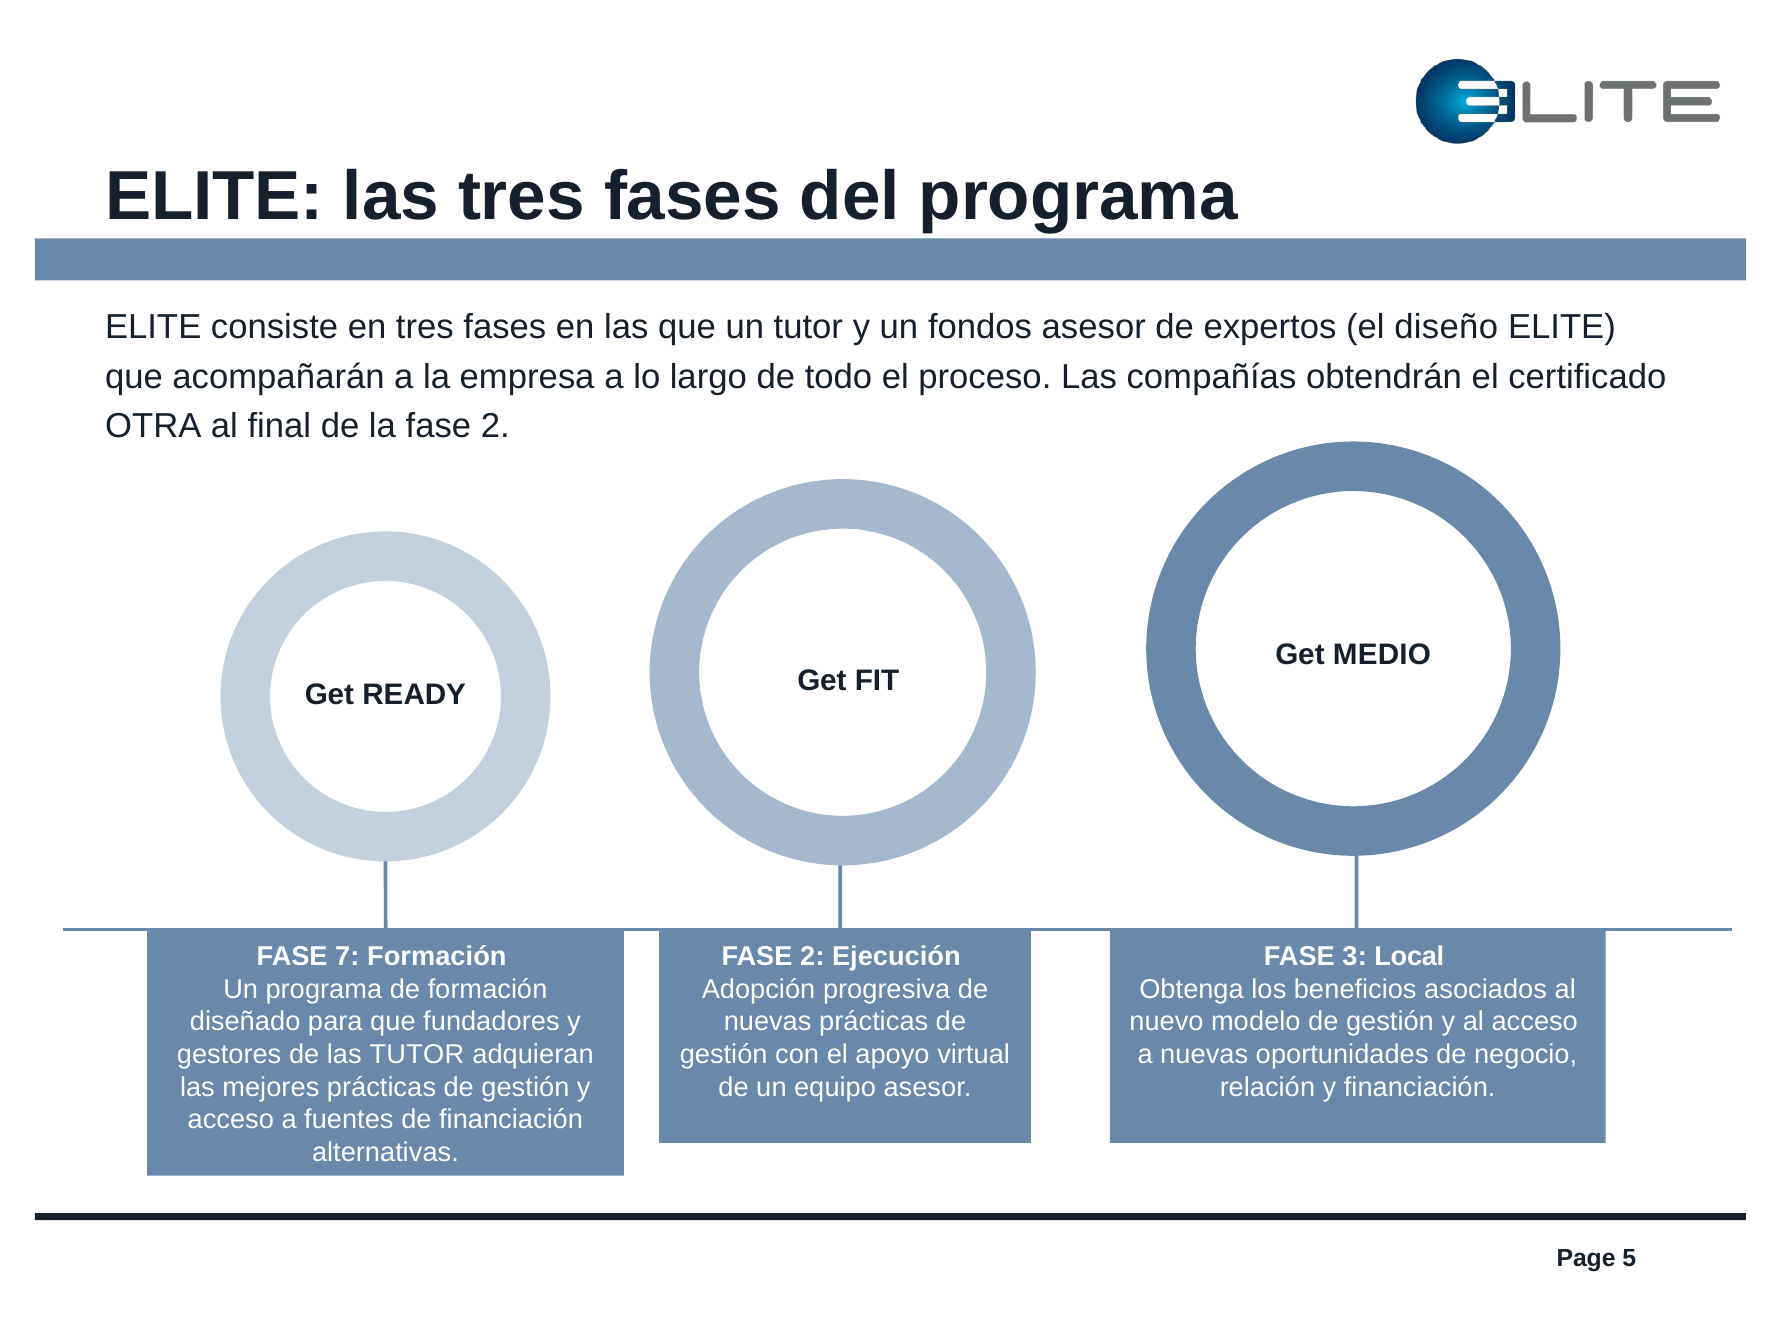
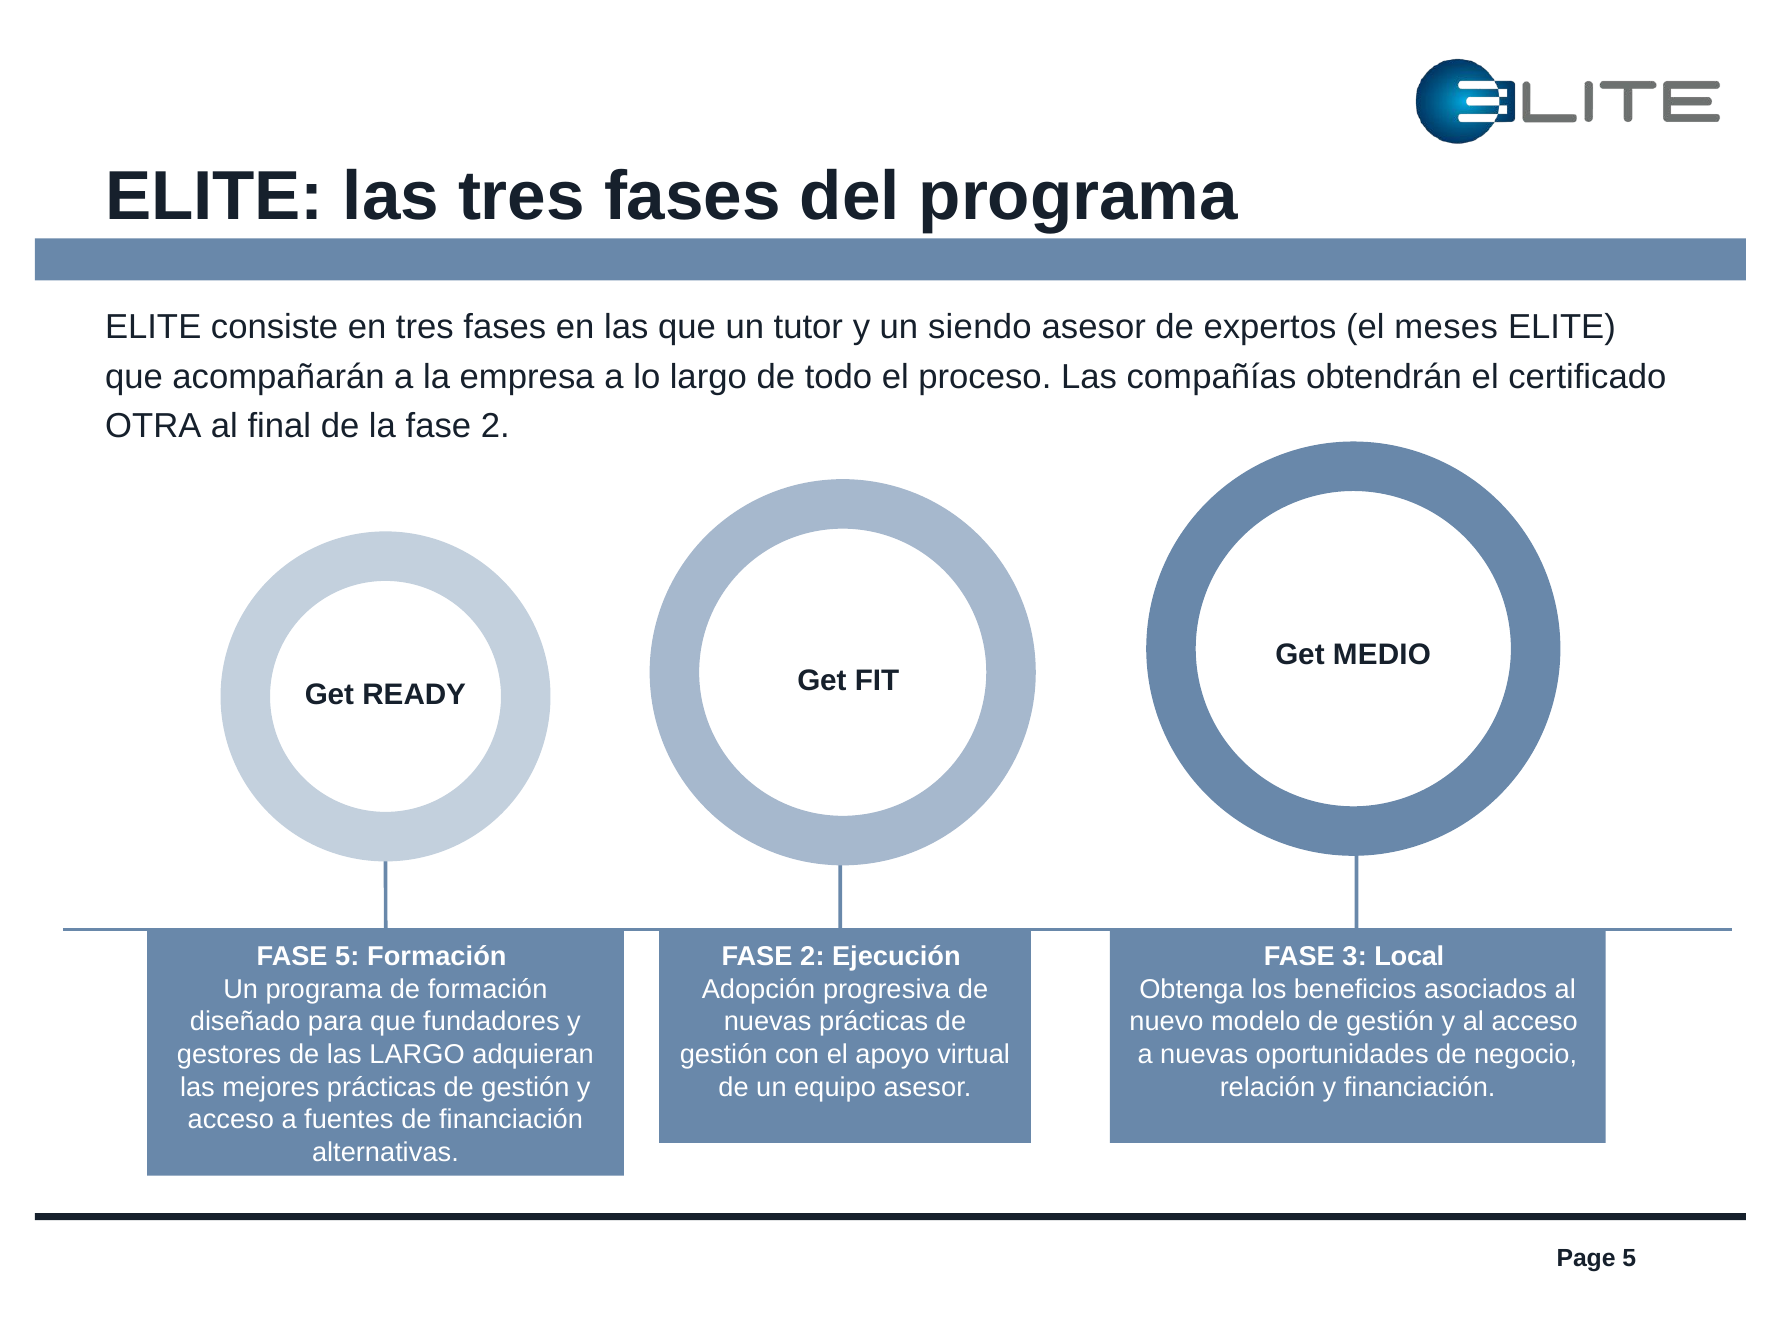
fondos: fondos -> siendo
diseño: diseño -> meses
FASE 7: 7 -> 5
las TUTOR: TUTOR -> LARGO
